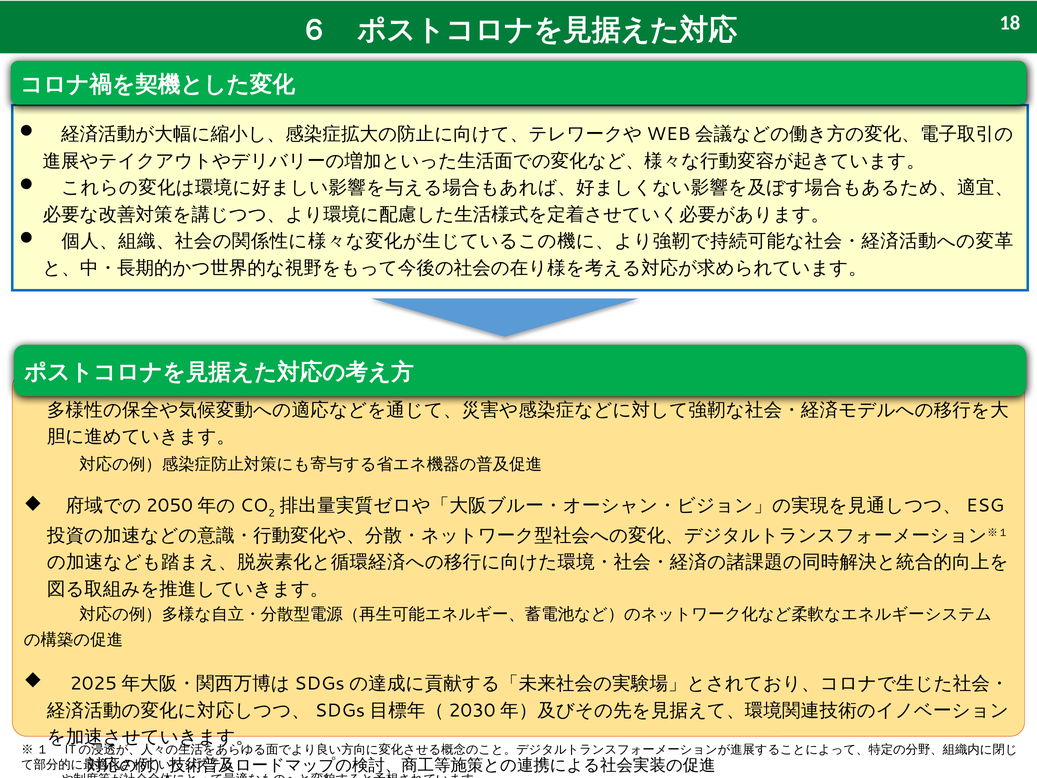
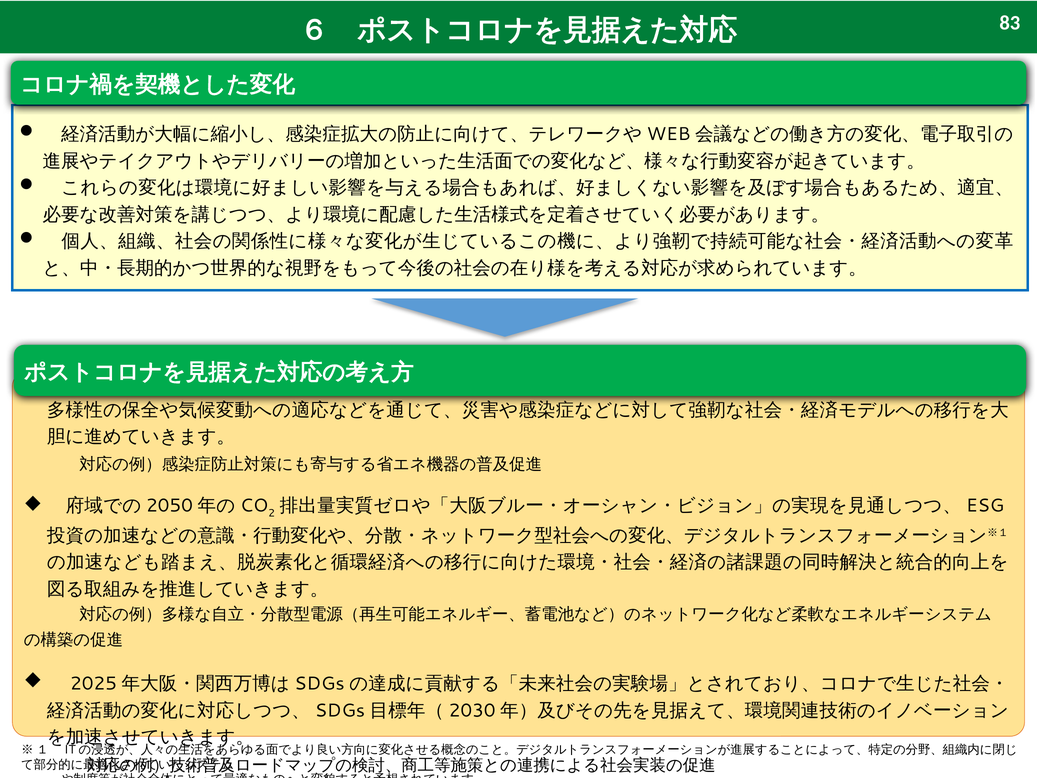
18: 18 -> 83
